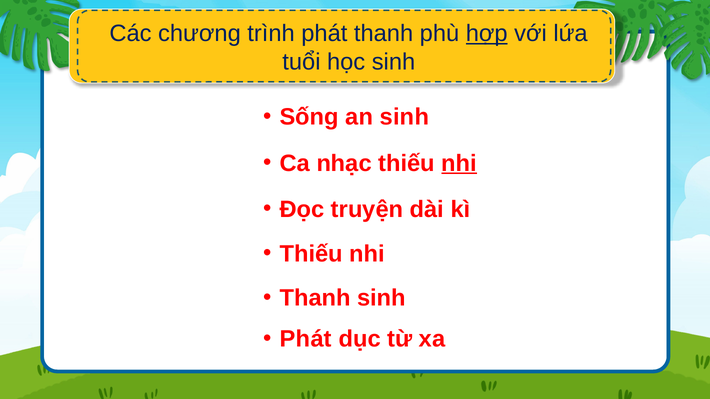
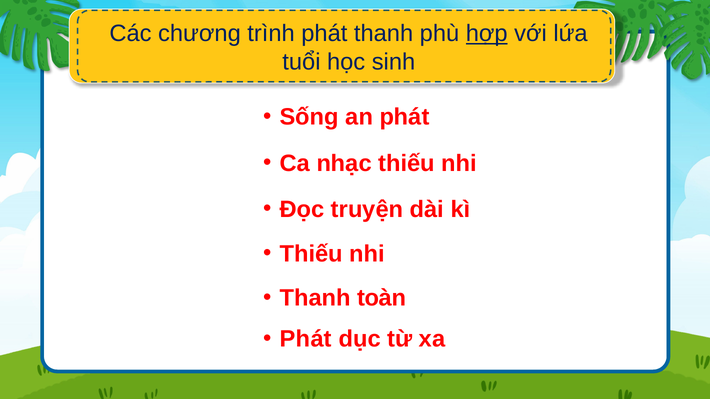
an sinh: sinh -> phát
nhi at (459, 163) underline: present -> none
Thanh sinh: sinh -> toàn
